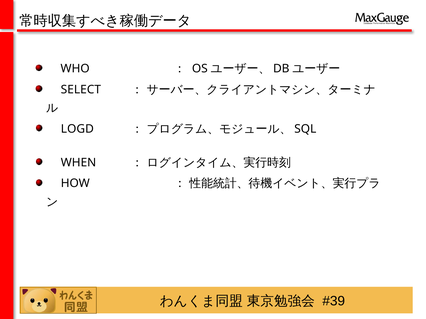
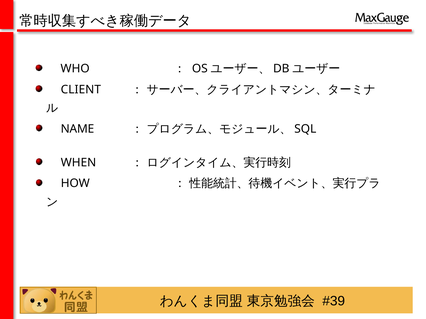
SELECT: SELECT -> CLIENT
LOGD: LOGD -> NAME
